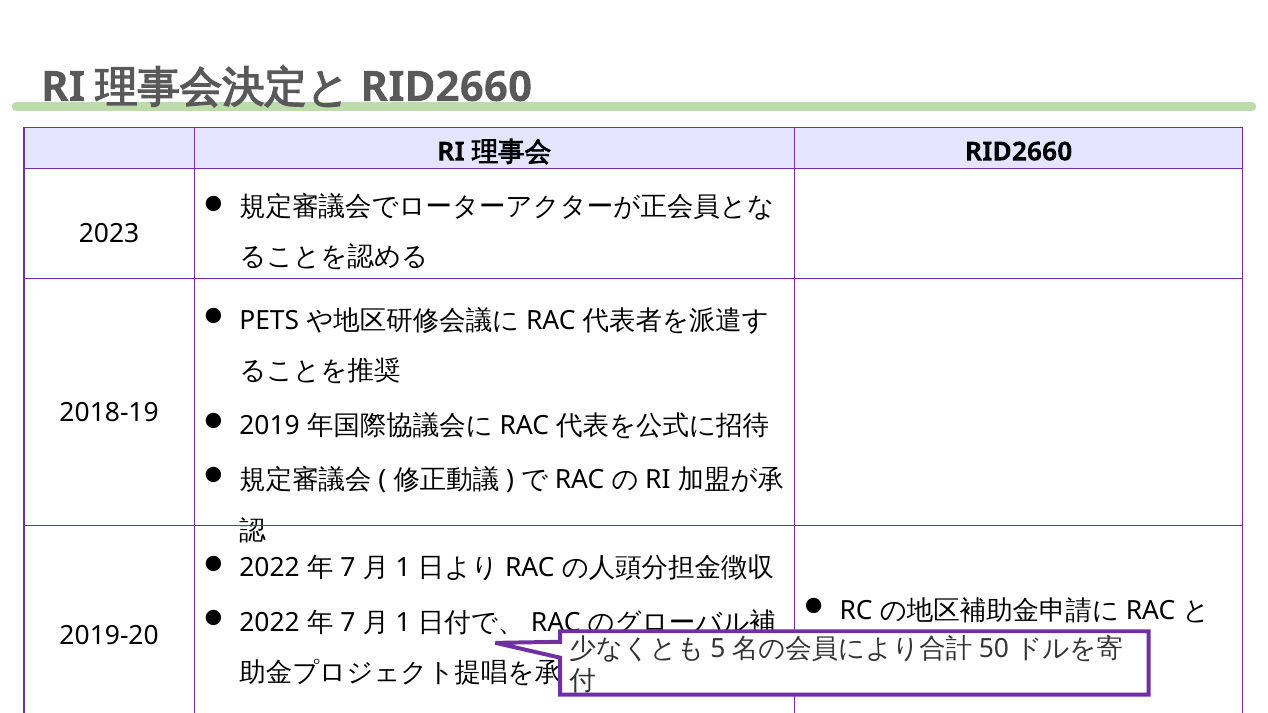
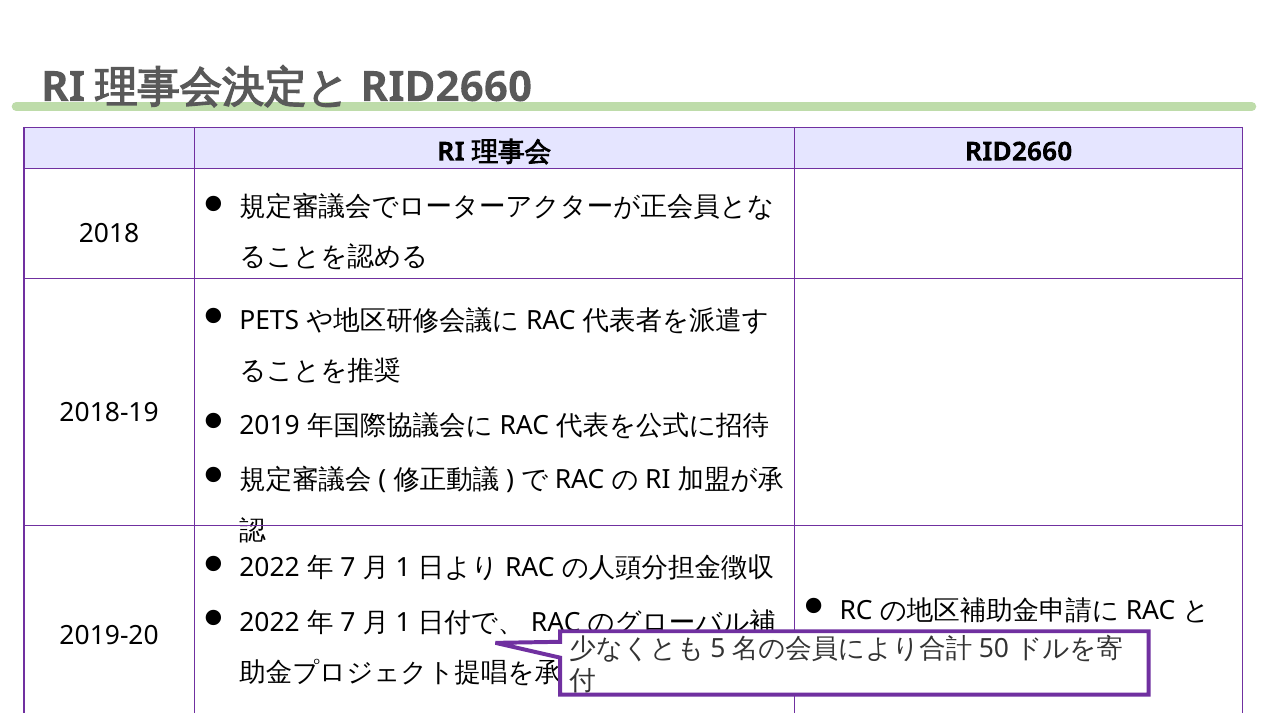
2023: 2023 -> 2018
